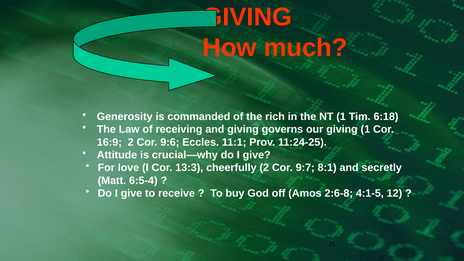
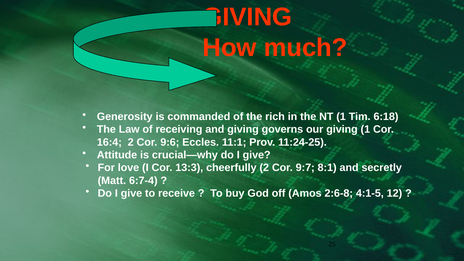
16:9: 16:9 -> 16:4
6:5-4: 6:5-4 -> 6:7-4
